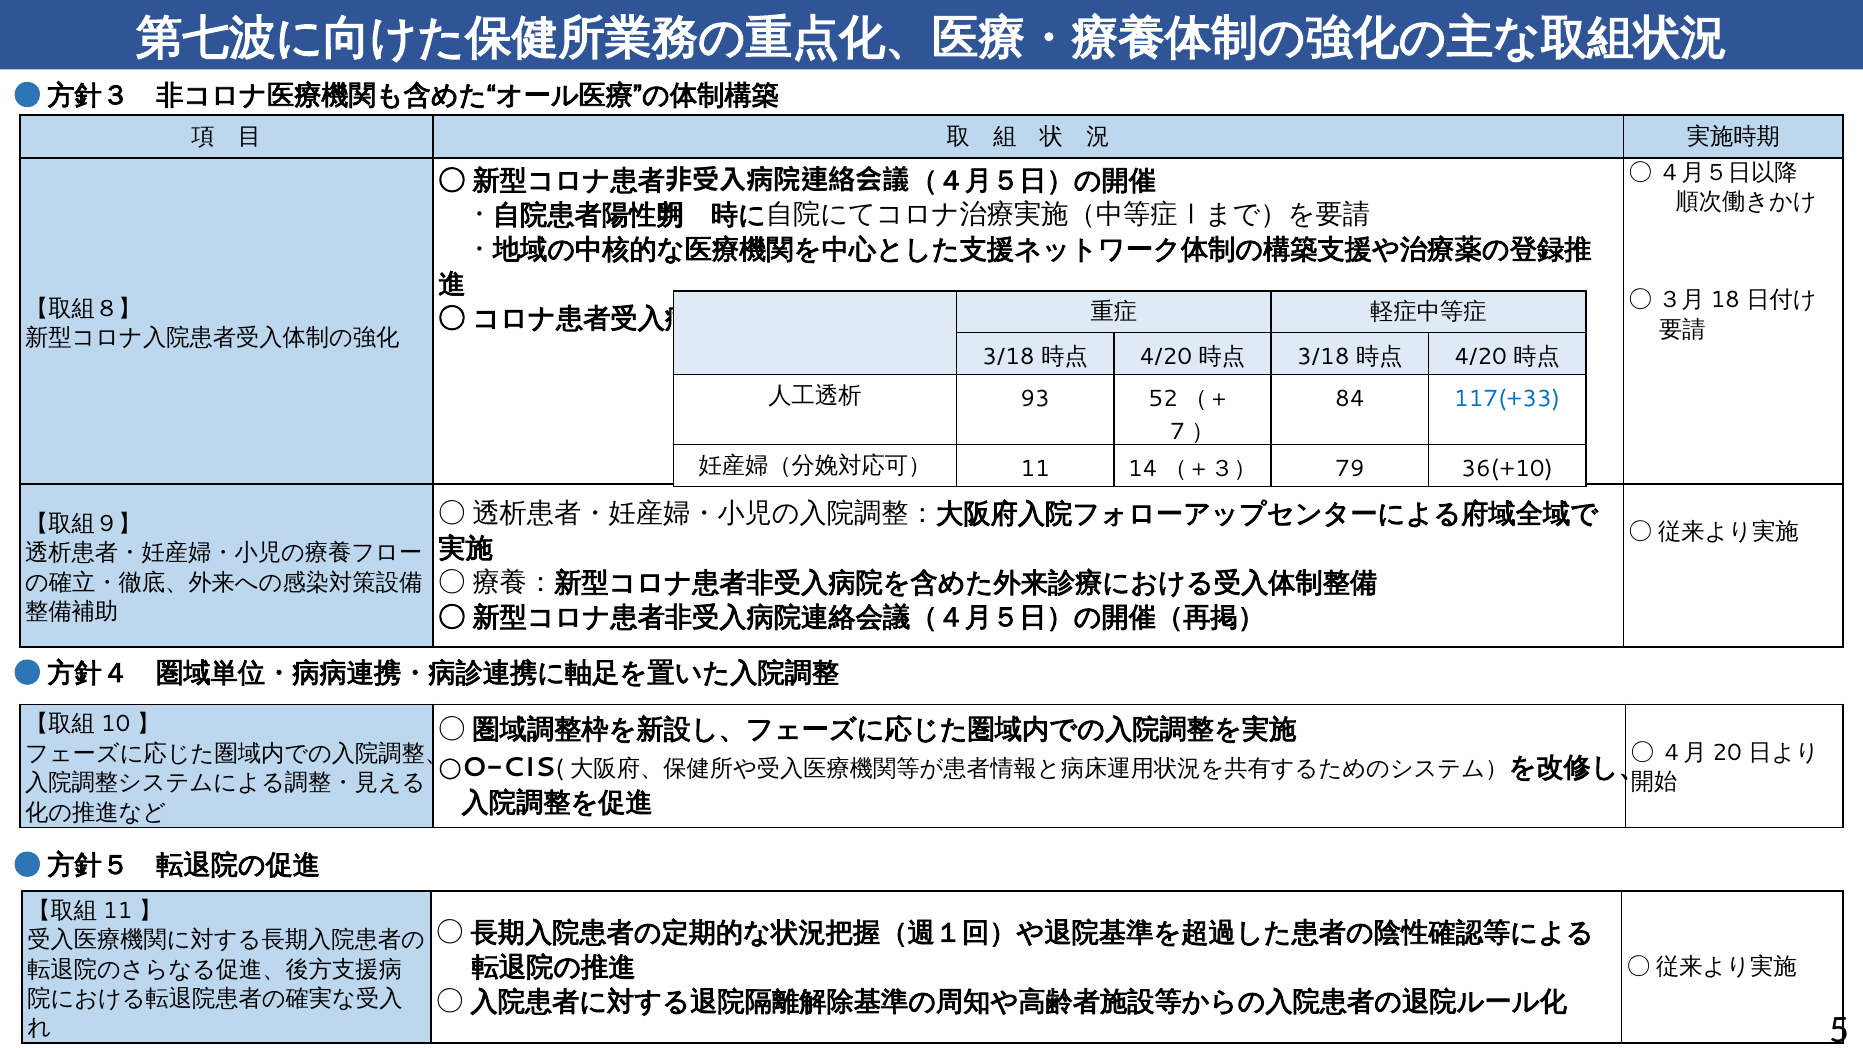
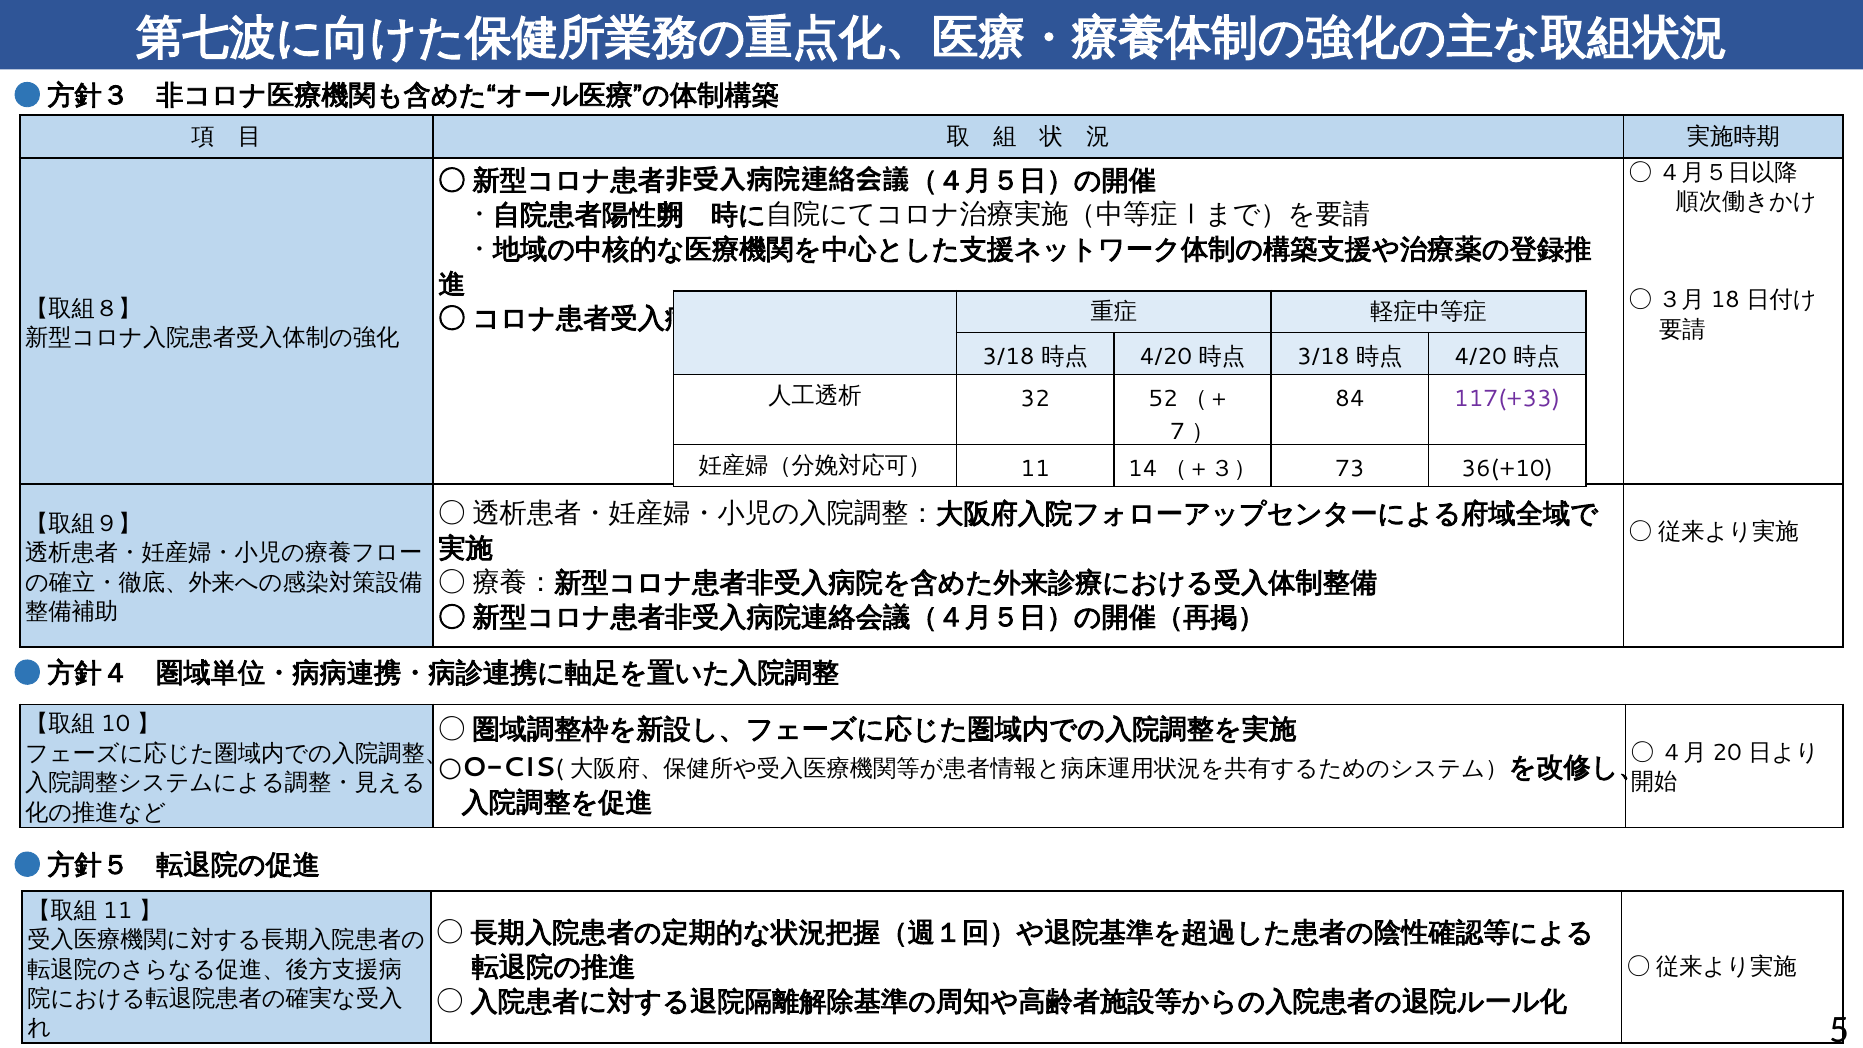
93: 93 -> 32
117(+33 colour: blue -> purple
79: 79 -> 73
